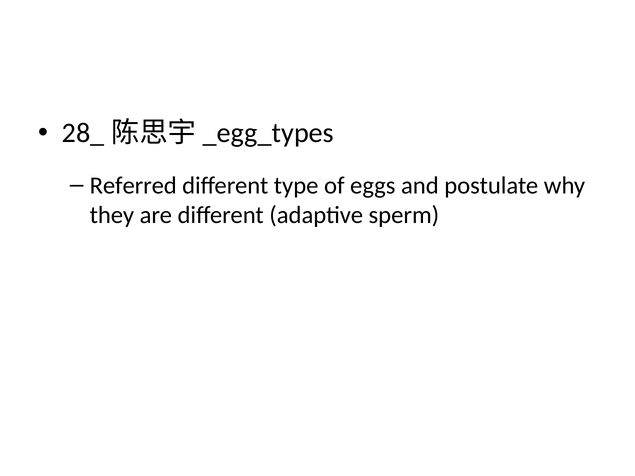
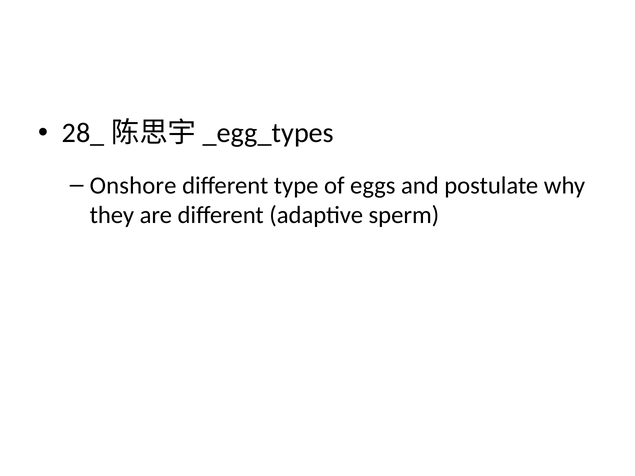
Referred: Referred -> Onshore
